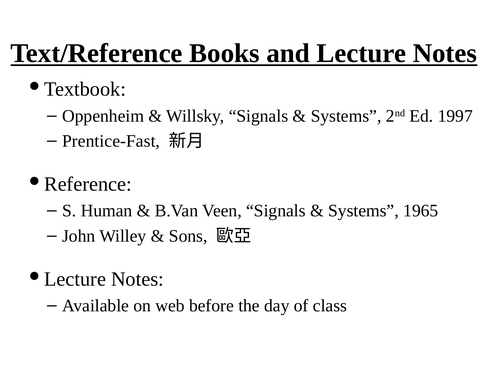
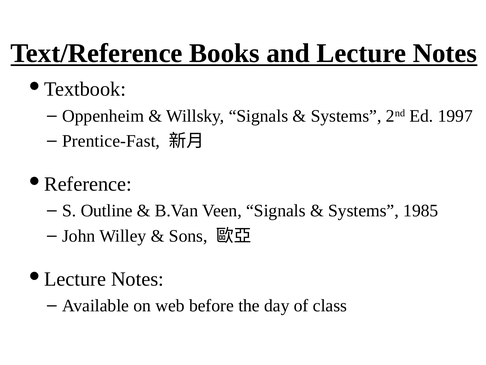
Human: Human -> Outline
1965: 1965 -> 1985
